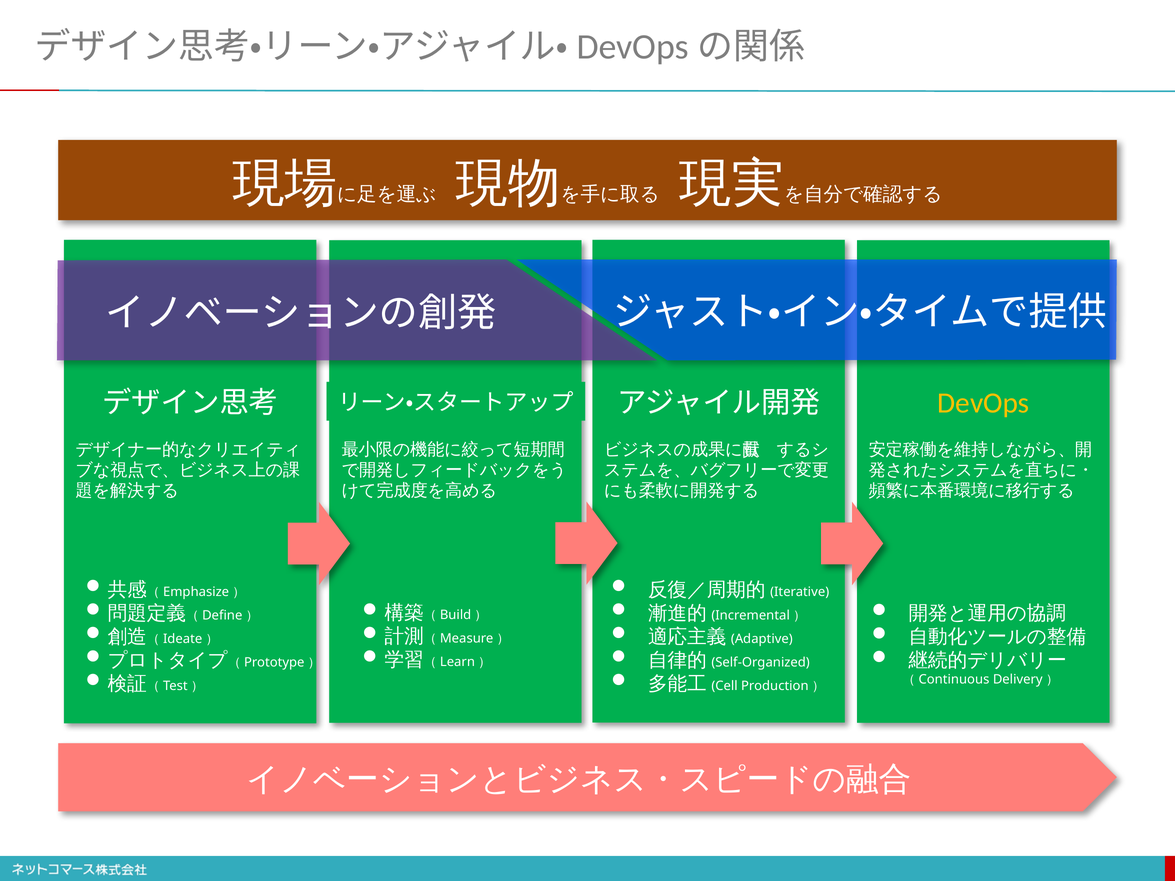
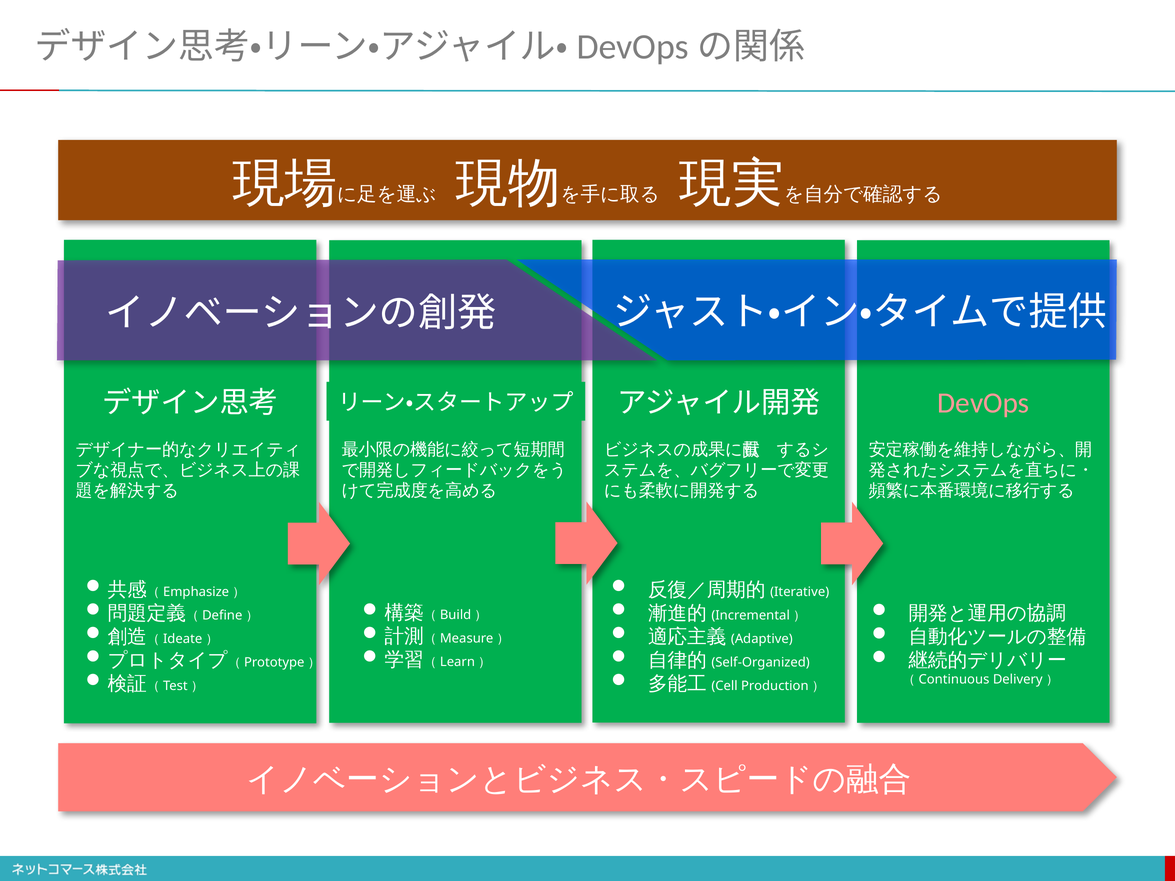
DevOps colour: yellow -> pink
